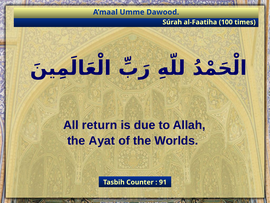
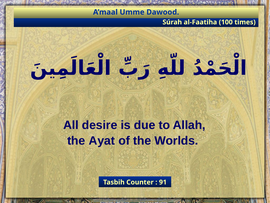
return: return -> desire
